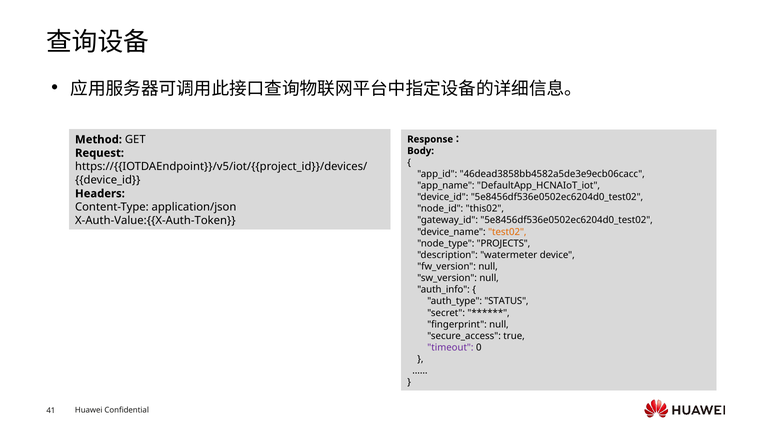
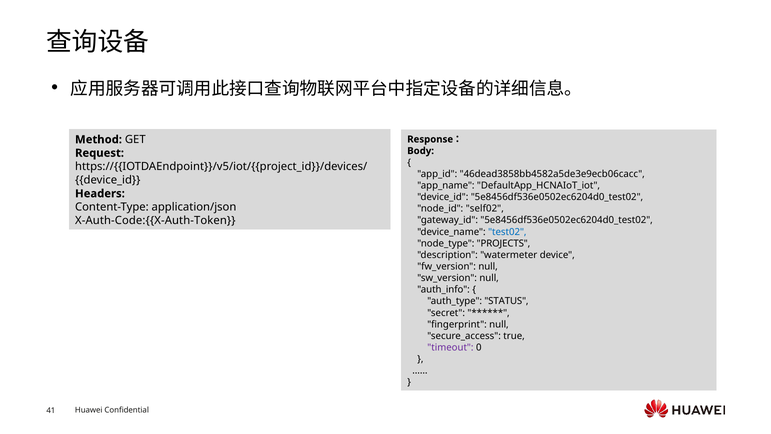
this02: this02 -> self02
X-Auth-Value:{{X-Auth-Token: X-Auth-Value:{{X-Auth-Token -> X-Auth-Code:{{X-Auth-Token
test02 colour: orange -> blue
